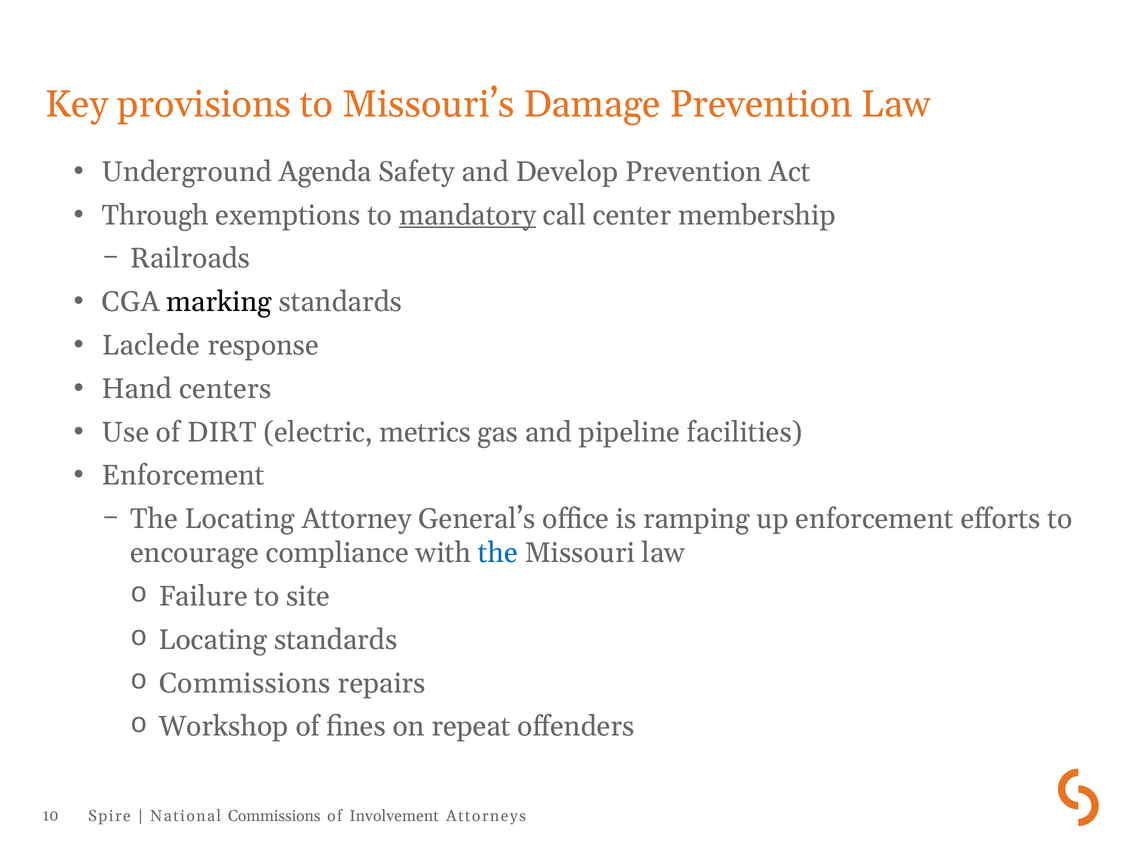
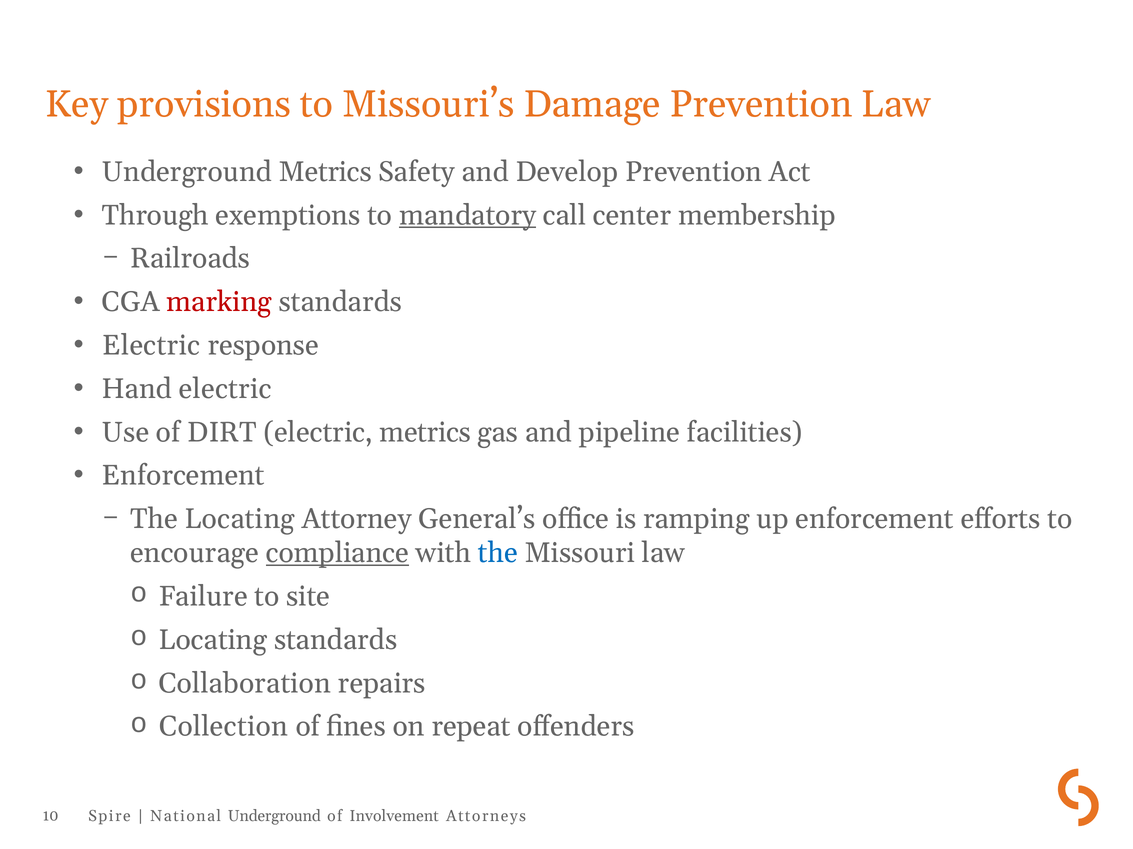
Underground Agenda: Agenda -> Metrics
marking colour: black -> red
Laclede at (151, 346): Laclede -> Electric
Hand centers: centers -> electric
compliance underline: none -> present
Commissions at (245, 684): Commissions -> Collaboration
Workshop: Workshop -> Collection
National Commissions: Commissions -> Underground
